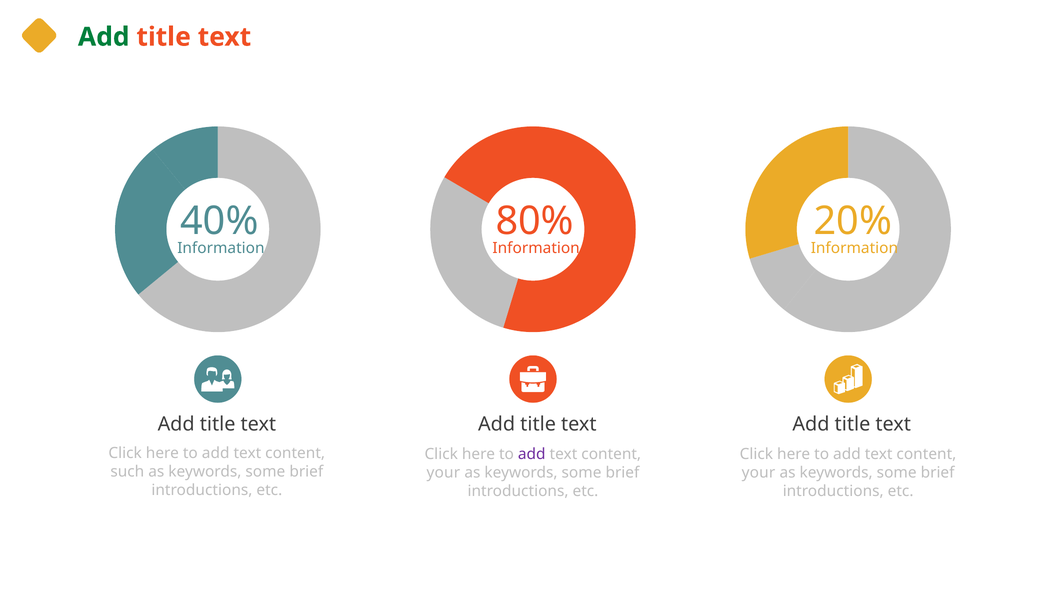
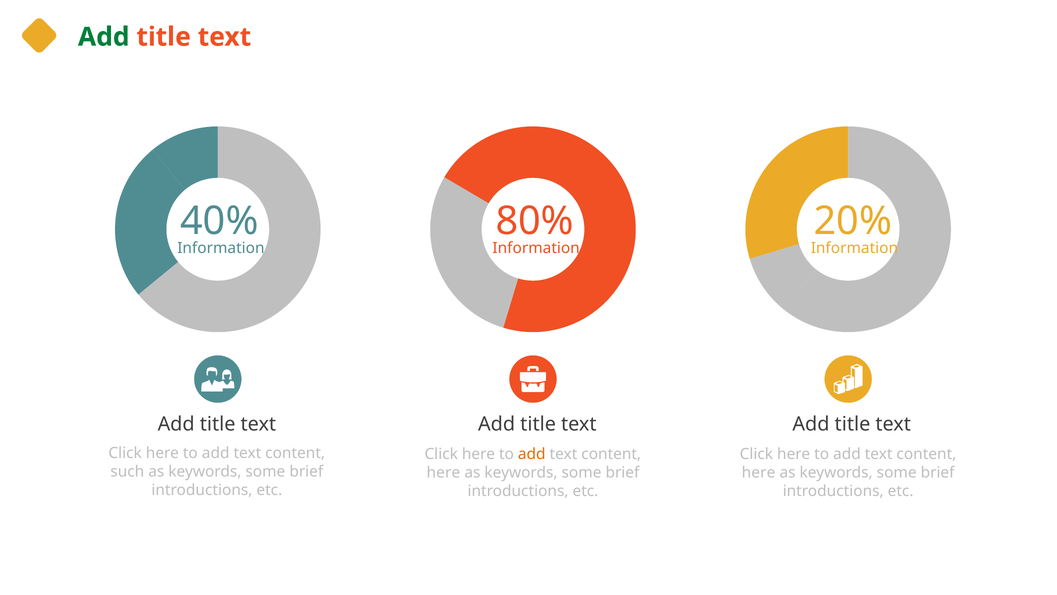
add at (532, 454) colour: purple -> orange
your at (443, 472): your -> here
your at (758, 472): your -> here
